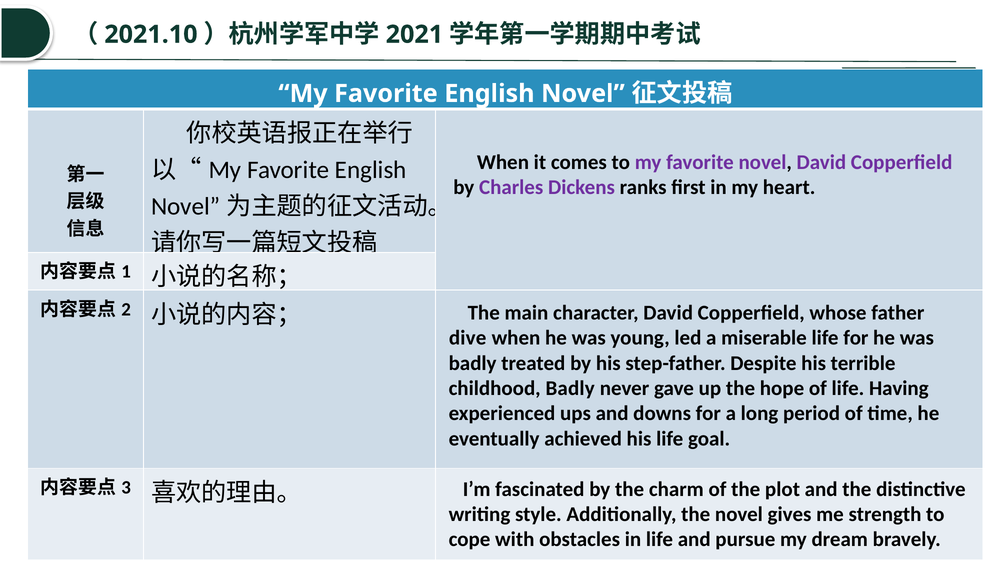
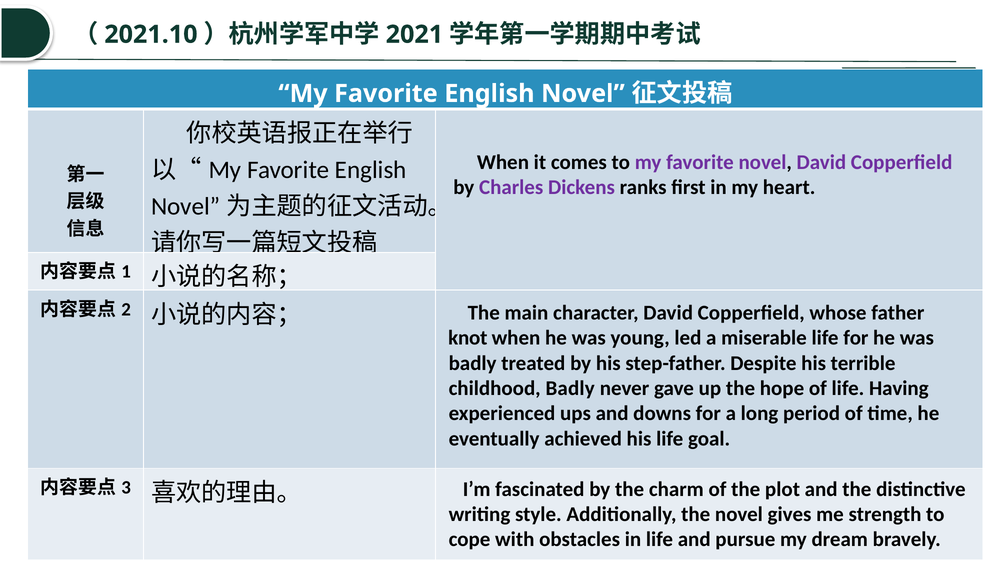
dive: dive -> knot
